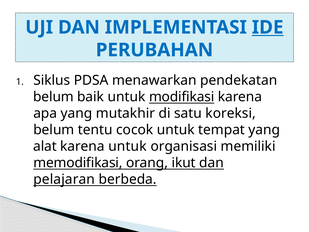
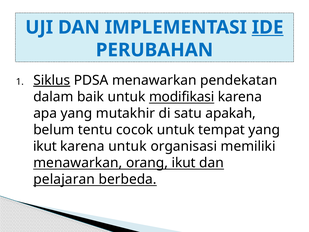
Siklus underline: none -> present
belum at (53, 97): belum -> dalam
koreksi: koreksi -> apakah
alat at (45, 146): alat -> ikut
memodifikasi at (78, 163): memodifikasi -> menawarkan
